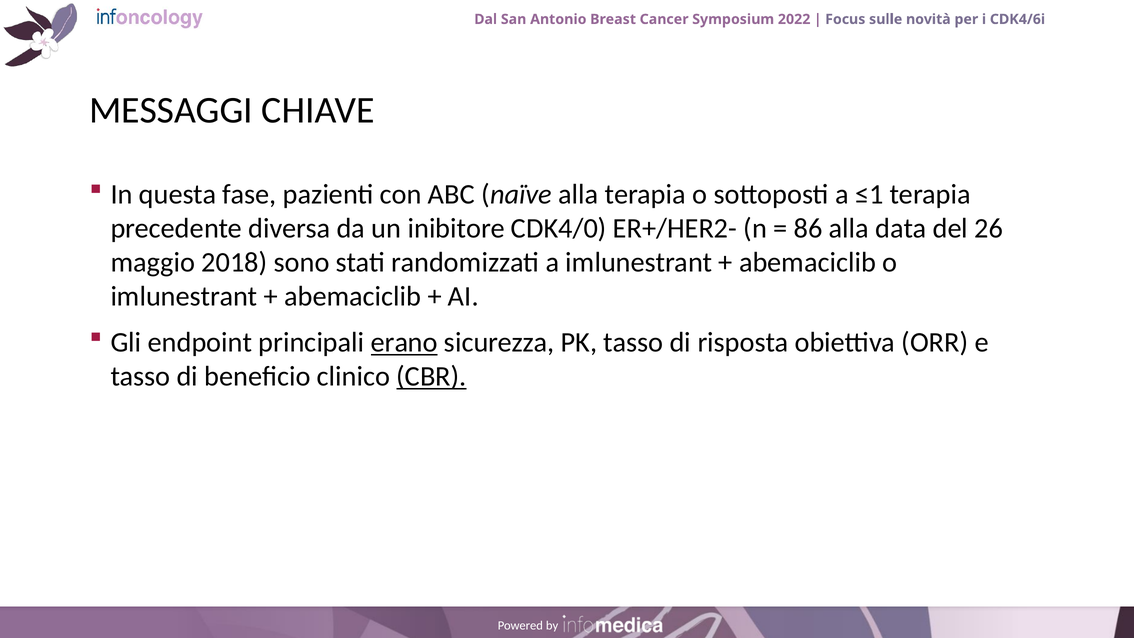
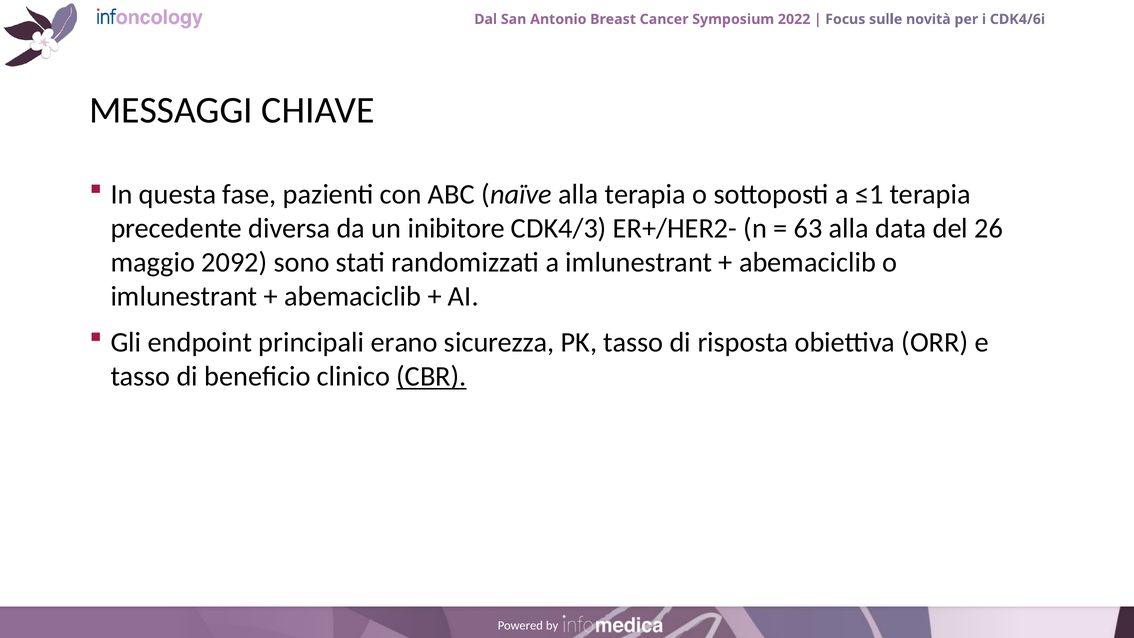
CDK4/0: CDK4/0 -> CDK4/3
86: 86 -> 63
2018: 2018 -> 2092
erano underline: present -> none
